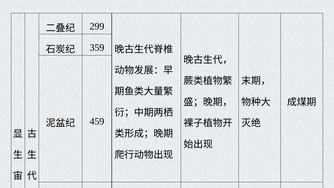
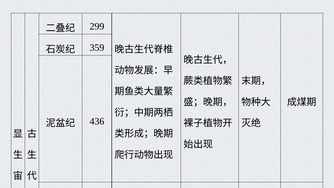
459: 459 -> 436
